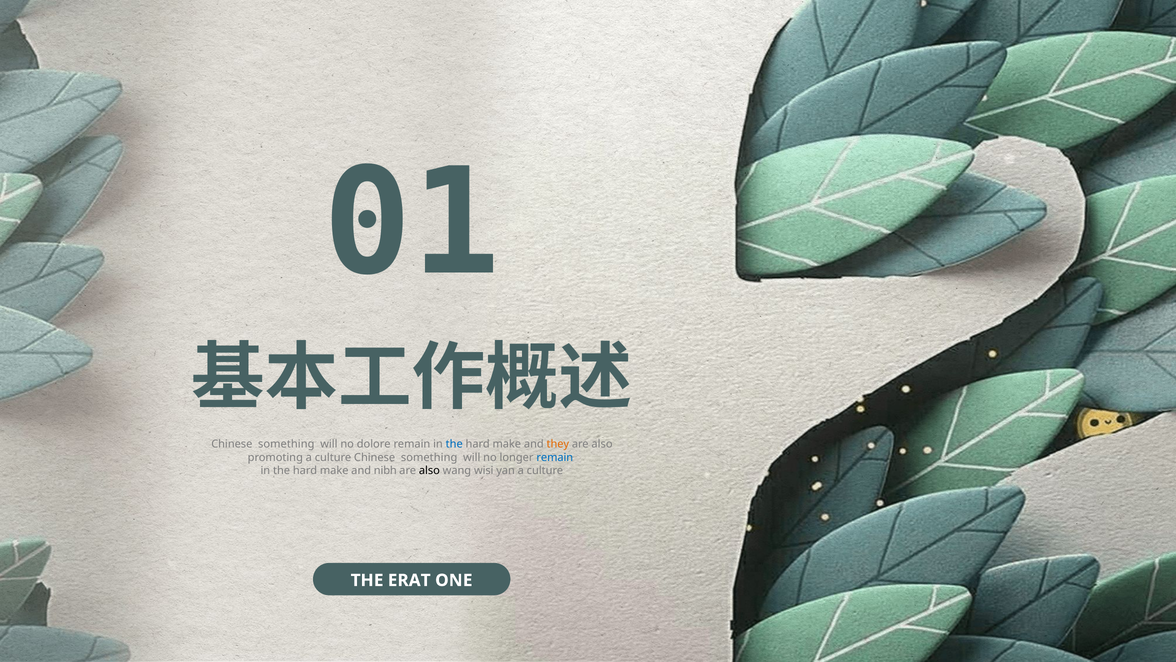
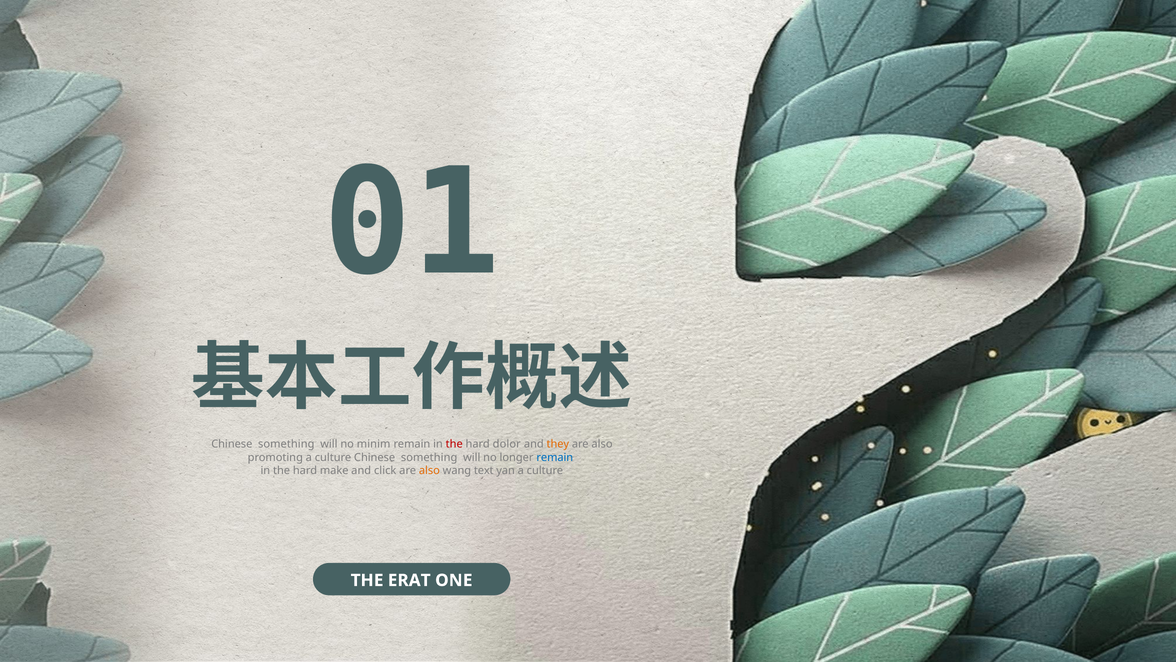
dolore: dolore -> minim
the at (454, 444) colour: blue -> red
make at (507, 444): make -> dolor
nibh: nibh -> click
also at (429, 470) colour: black -> orange
wisi: wisi -> text
